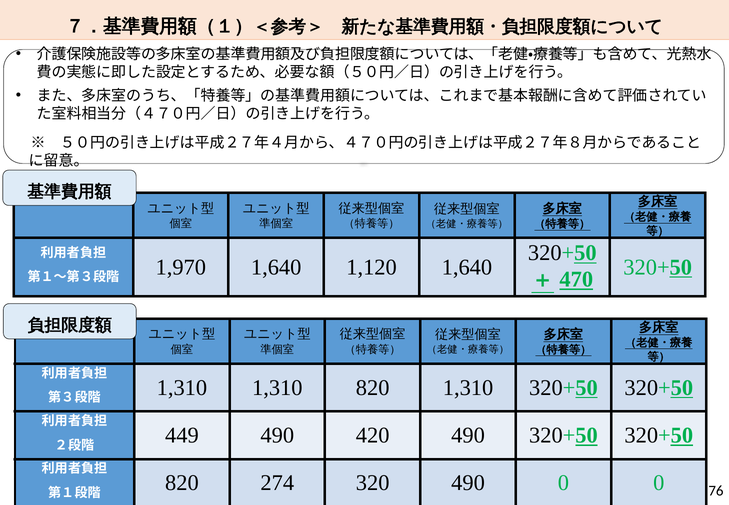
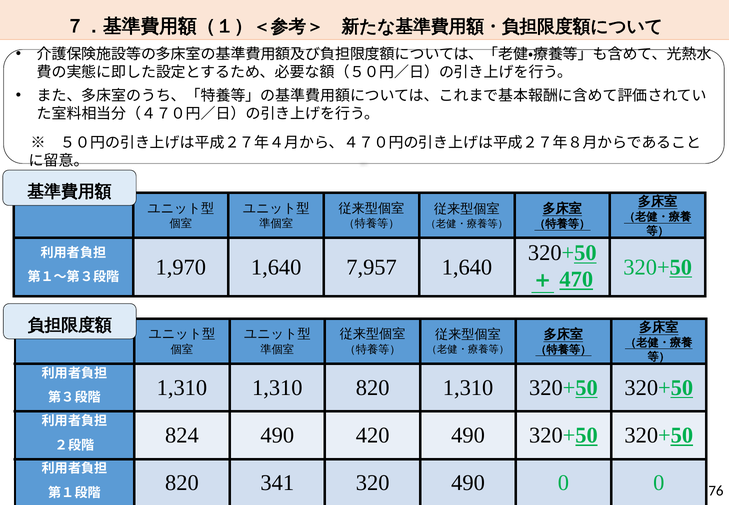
1,120: 1,120 -> 7,957
449: 449 -> 824
274: 274 -> 341
